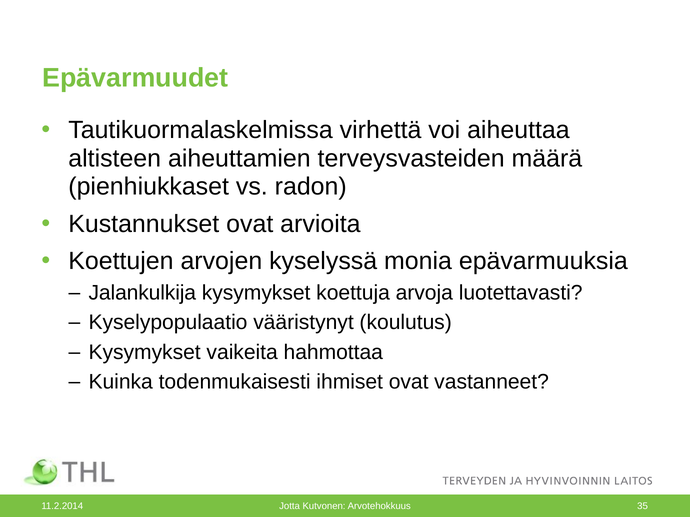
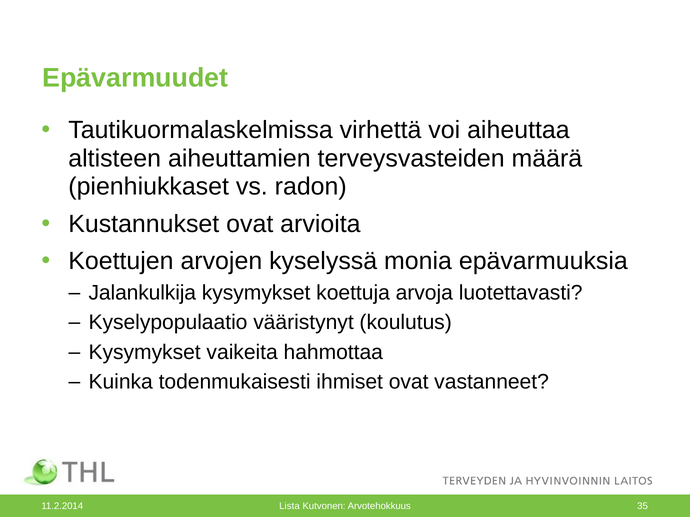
Jotta: Jotta -> Lista
